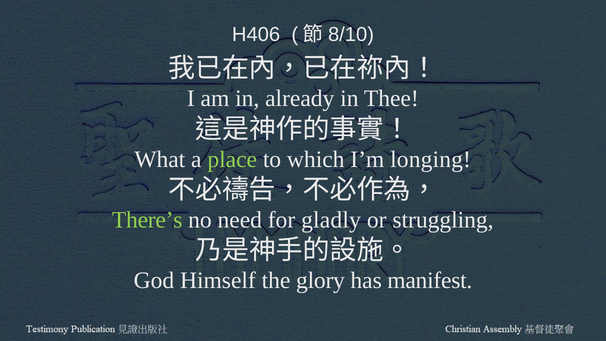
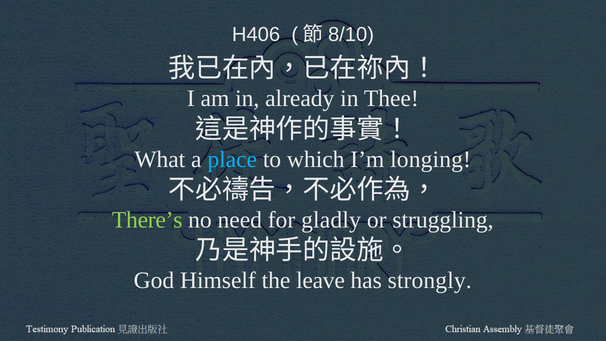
place colour: light green -> light blue
glory: glory -> leave
manifest: manifest -> strongly
